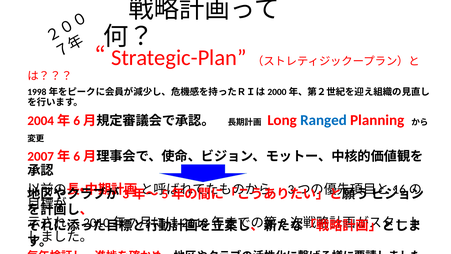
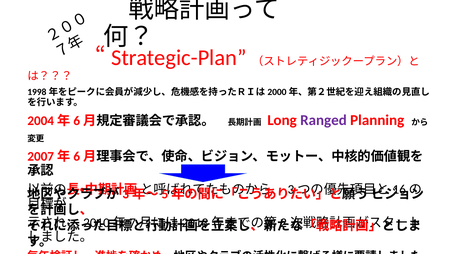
Ranged colour: blue -> purple
